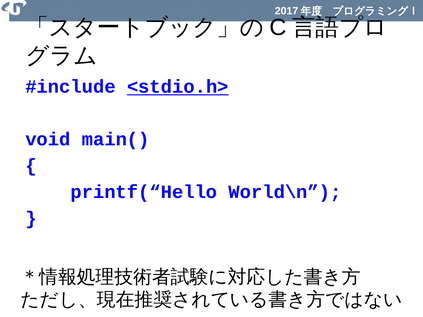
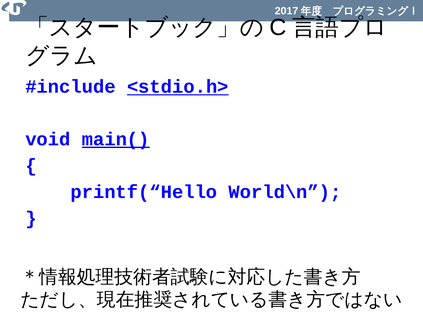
main( underline: none -> present
